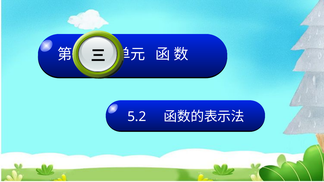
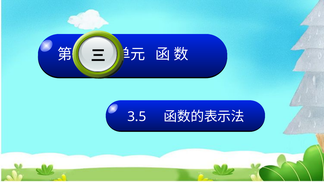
5.2: 5.2 -> 3.5
